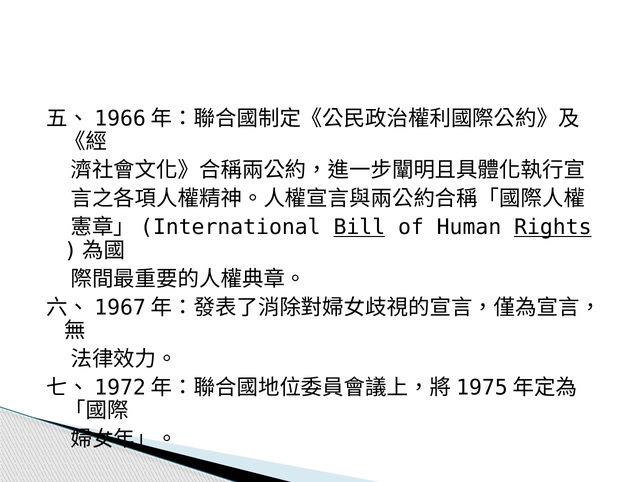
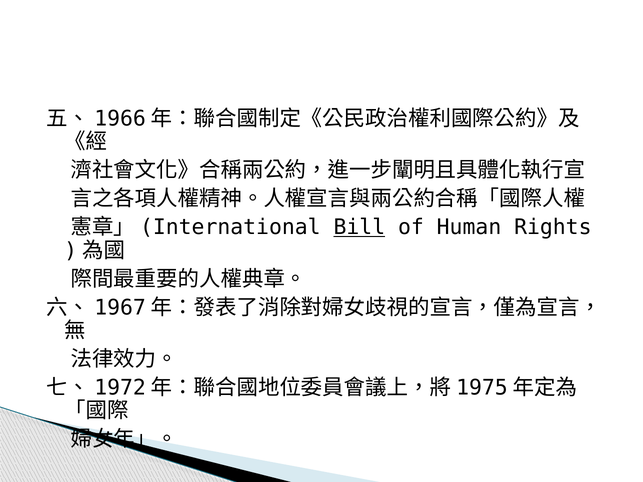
Rights underline: present -> none
